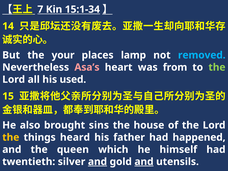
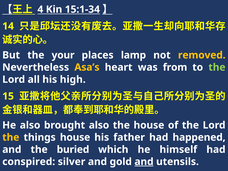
7: 7 -> 4
removed colour: light blue -> yellow
Asa’s colour: pink -> yellow
used: used -> high
brought sins: sins -> also
things heard: heard -> house
queen: queen -> buried
twentieth: twentieth -> conspired
and at (97, 162) underline: present -> none
